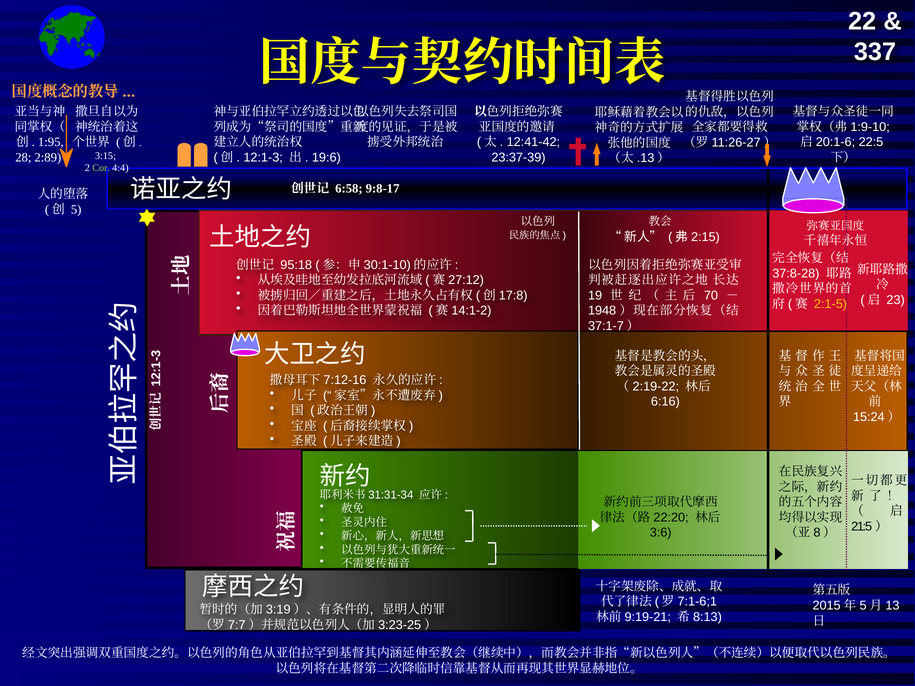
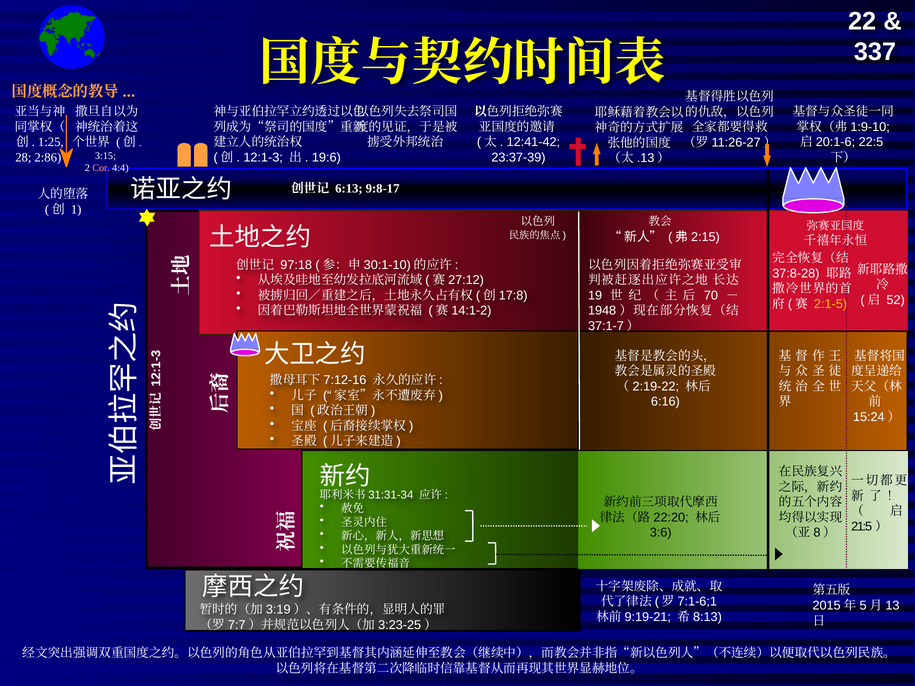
1:95: 1:95 -> 1:25
2:89: 2:89 -> 2:86
Cor colour: light green -> pink
6:58: 6:58 -> 6:13
5 at (76, 209): 5 -> 1
95:18: 95:18 -> 97:18
23: 23 -> 52
